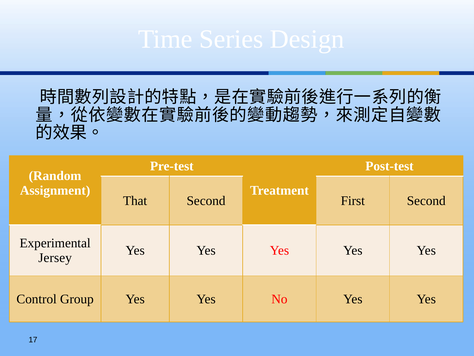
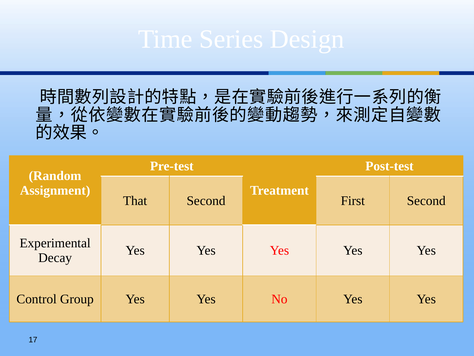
Jersey: Jersey -> Decay
